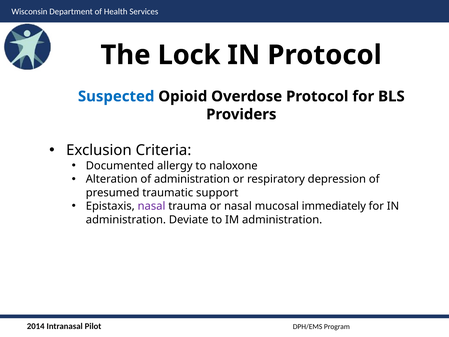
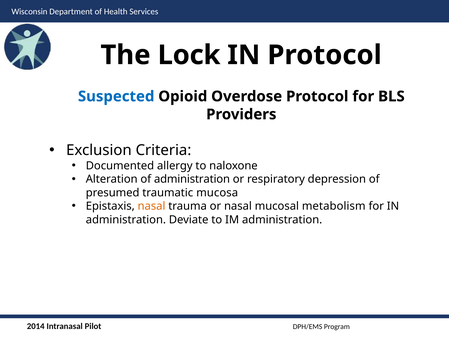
support: support -> mucosa
nasal at (152, 206) colour: purple -> orange
immediately: immediately -> metabolism
